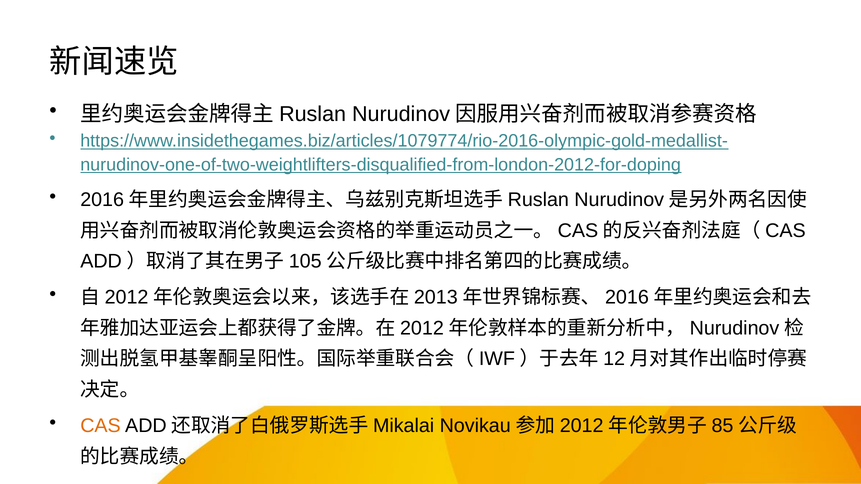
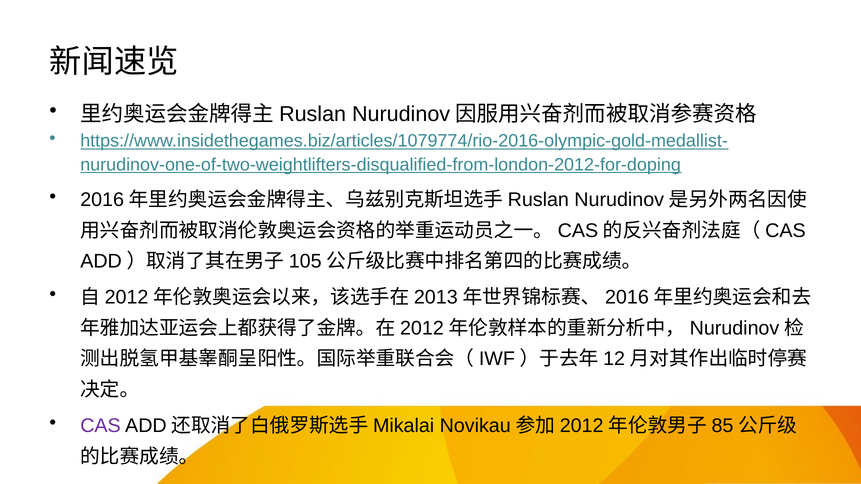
CAS colour: orange -> purple
